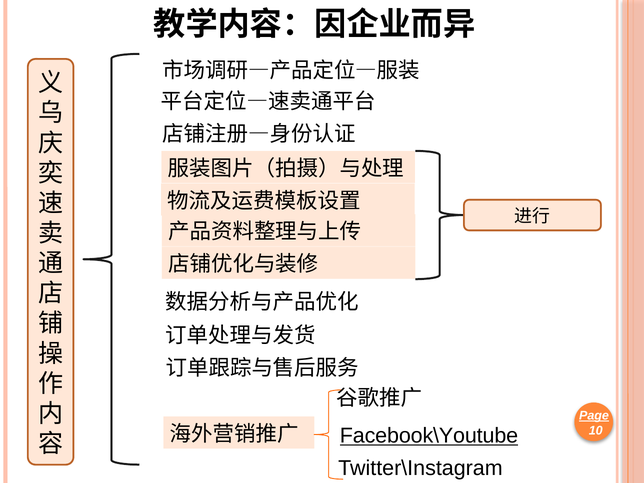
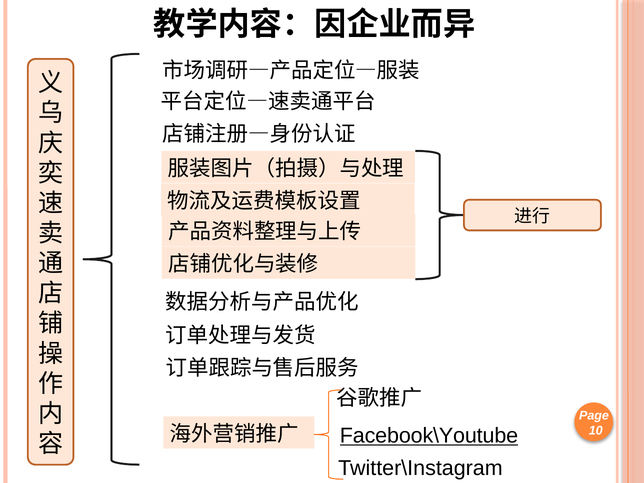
Page underline: present -> none
